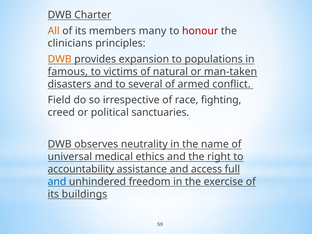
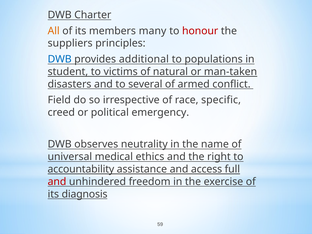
clinicians: clinicians -> suppliers
DWB at (60, 59) colour: orange -> blue
expansion: expansion -> additional
famous: famous -> student
fighting: fighting -> specific
sanctuaries: sanctuaries -> emergency
and at (57, 182) colour: blue -> red
buildings: buildings -> diagnosis
